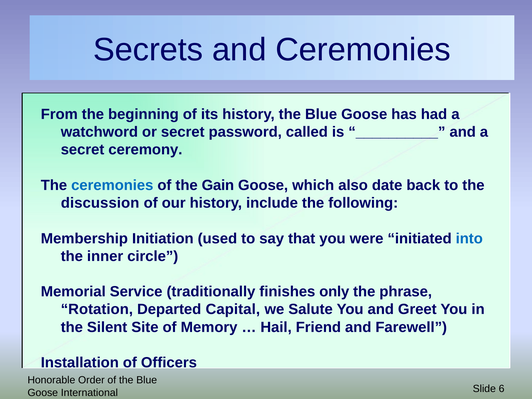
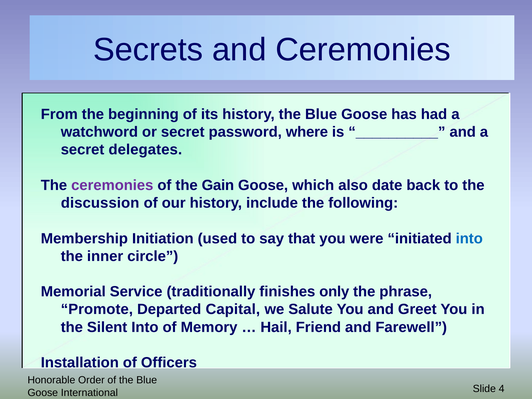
called: called -> where
ceremony: ceremony -> delegates
ceremonies at (112, 185) colour: blue -> purple
Rotation: Rotation -> Promote
Silent Site: Site -> Into
6: 6 -> 4
